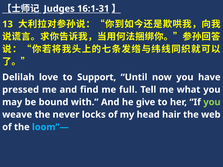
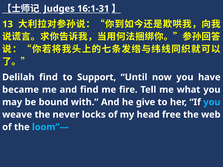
Delilah love: love -> find
pressed: pressed -> became
full: full -> fire
you at (212, 102) colour: light green -> light blue
hair: hair -> free
